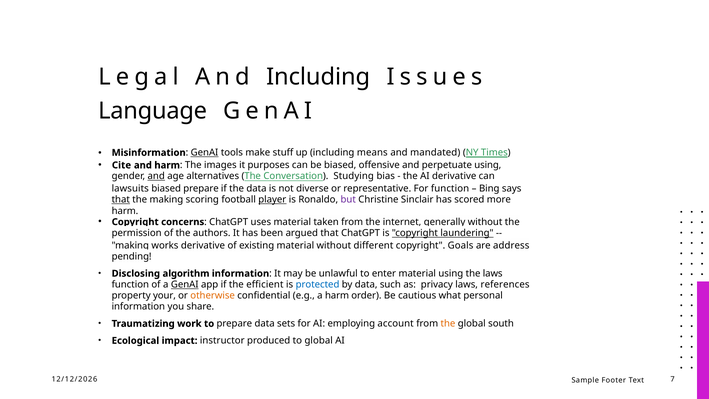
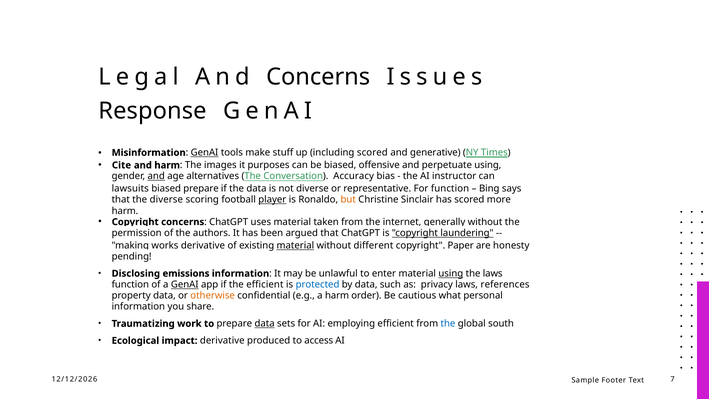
And Including: Including -> Concerns
Language: Language -> Response
including means: means -> scored
mandated: mandated -> generative
Studying: Studying -> Accuracy
AI derivative: derivative -> instructor
that at (121, 200) underline: present -> none
the making: making -> diverse
but colour: purple -> orange
material at (295, 245) underline: none -> present
Goals: Goals -> Paper
address: address -> honesty
algorithm: algorithm -> emissions
using at (451, 273) underline: none -> present
property your: your -> data
data at (265, 324) underline: none -> present
employing account: account -> efficient
the at (448, 324) colour: orange -> blue
impact instructor: instructor -> derivative
to global: global -> access
